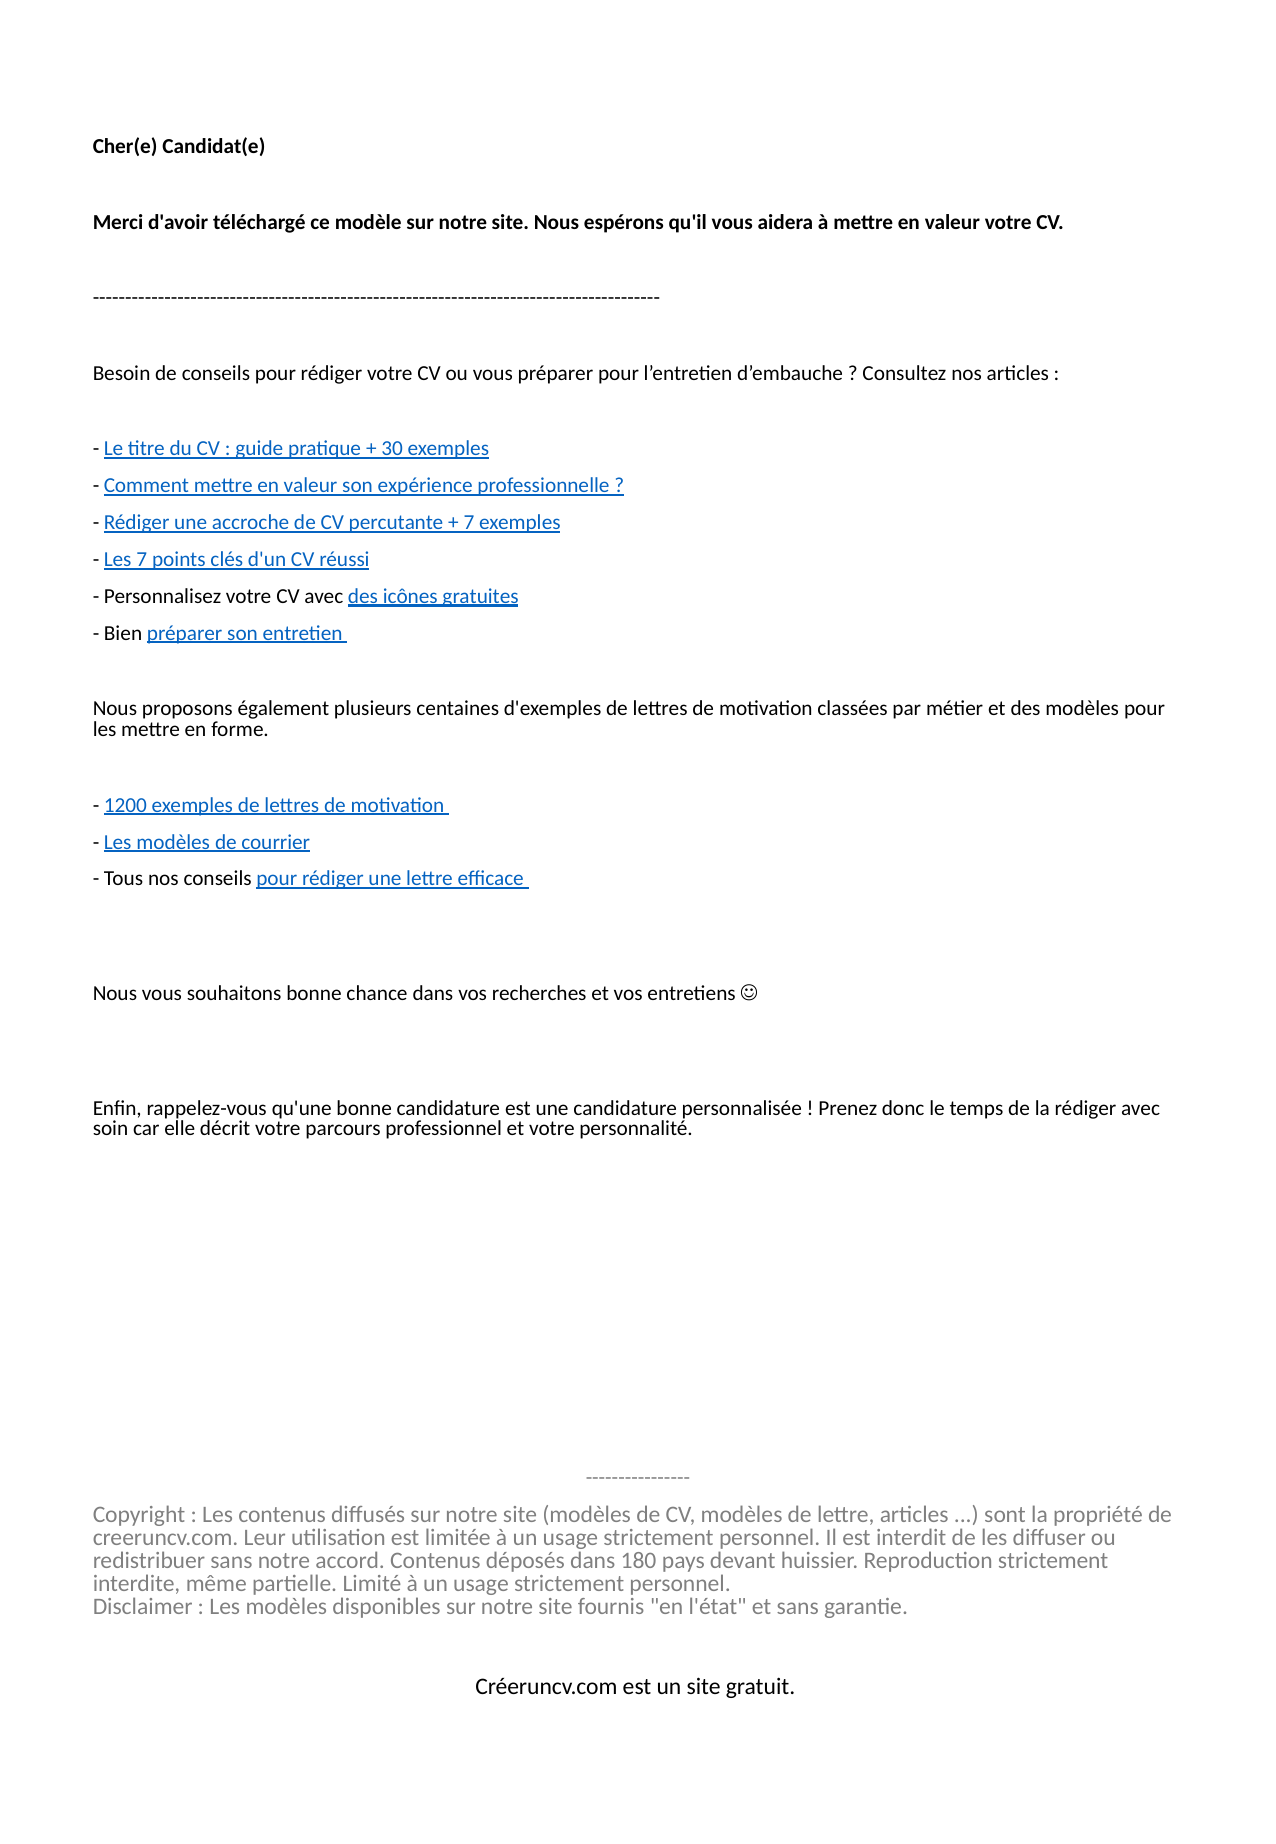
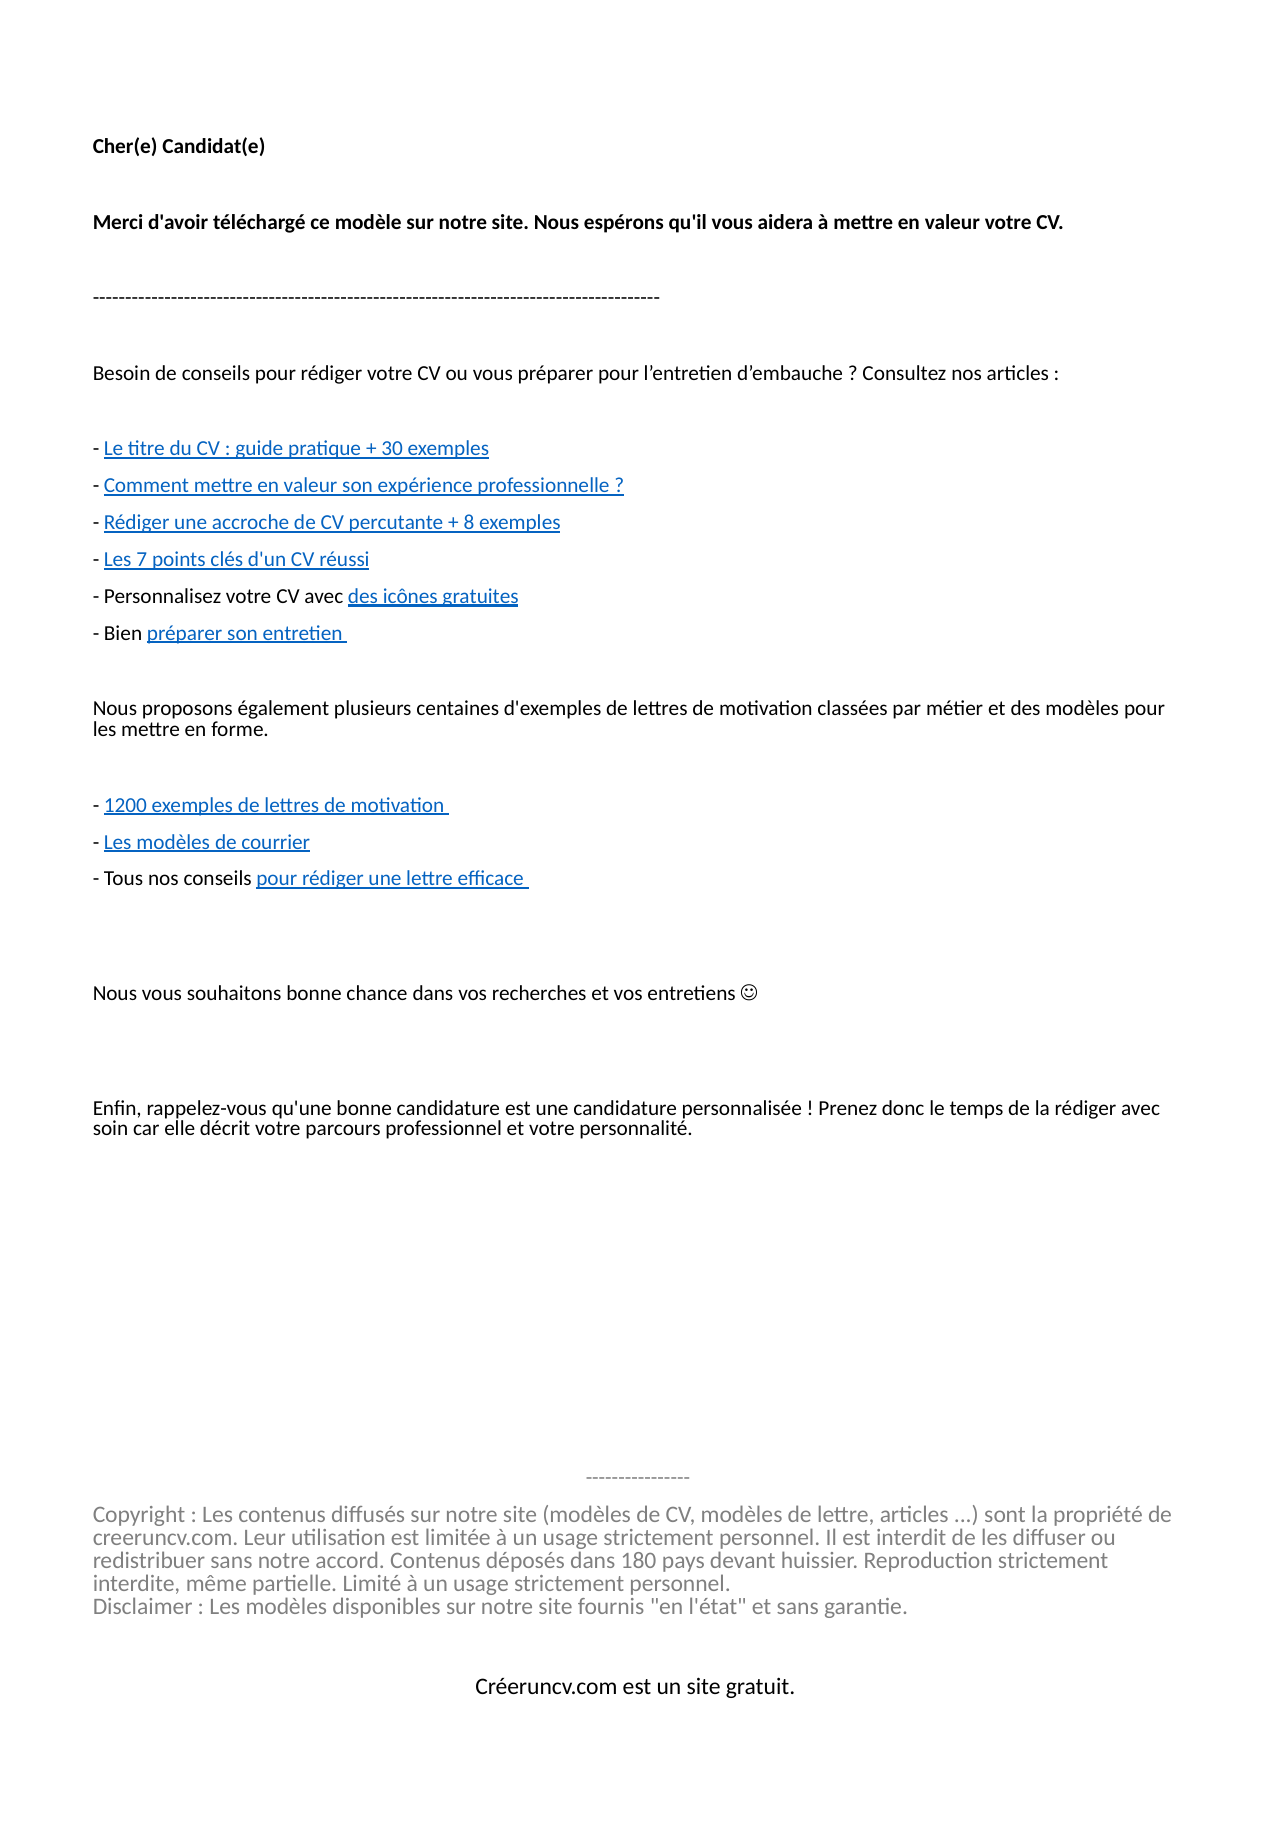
7 at (469, 522): 7 -> 8
